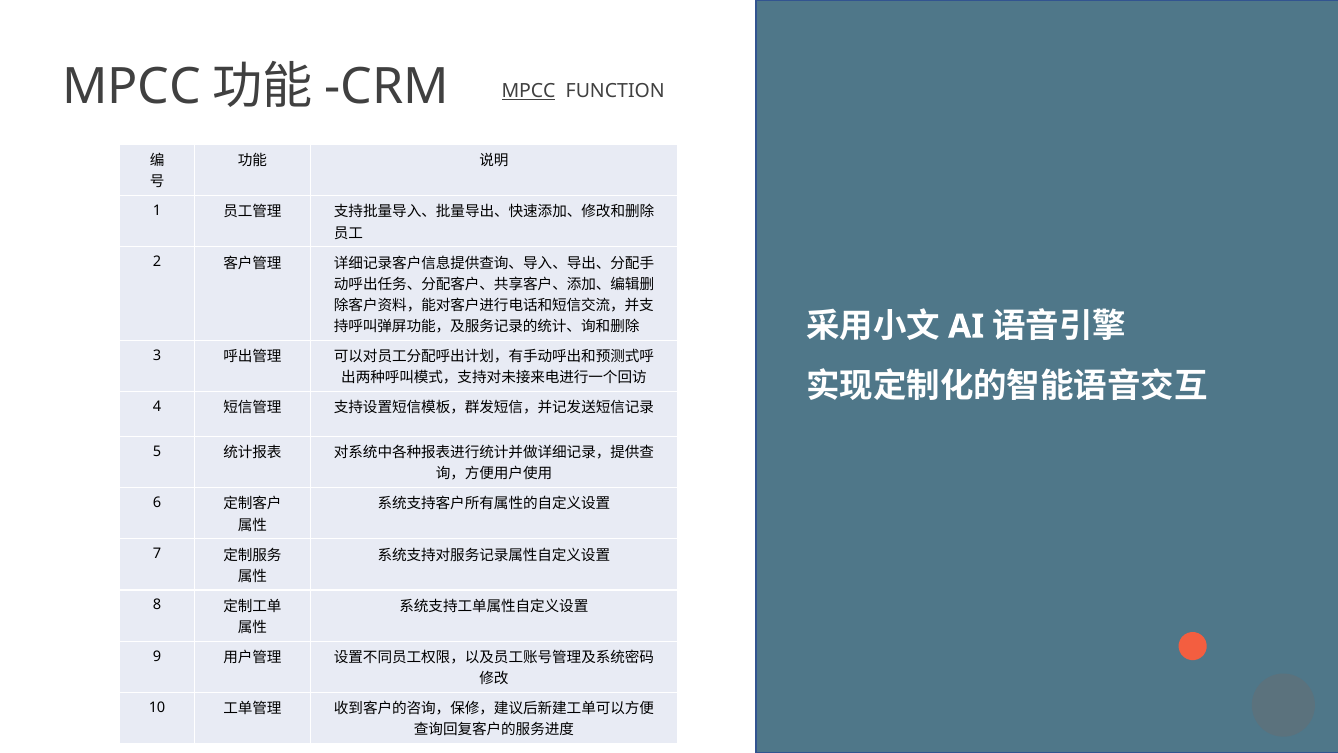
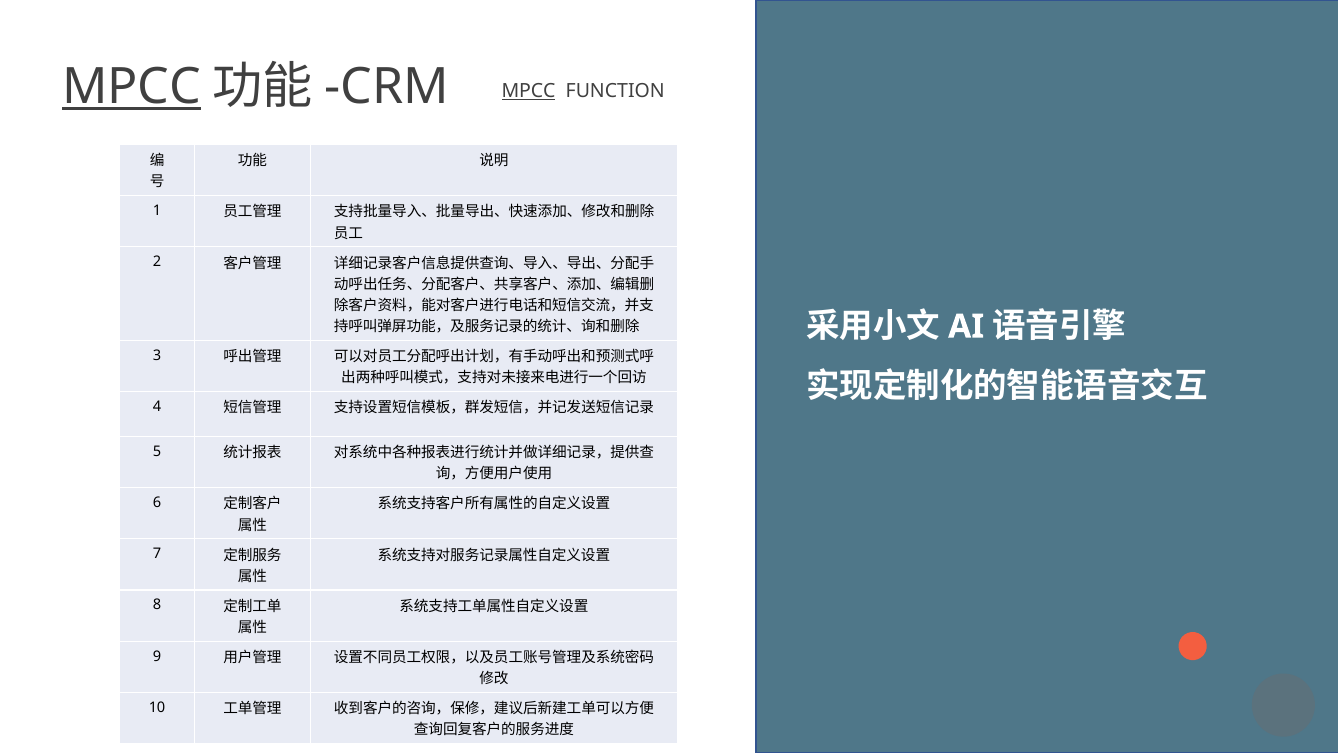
MPCC at (132, 86) underline: none -> present
